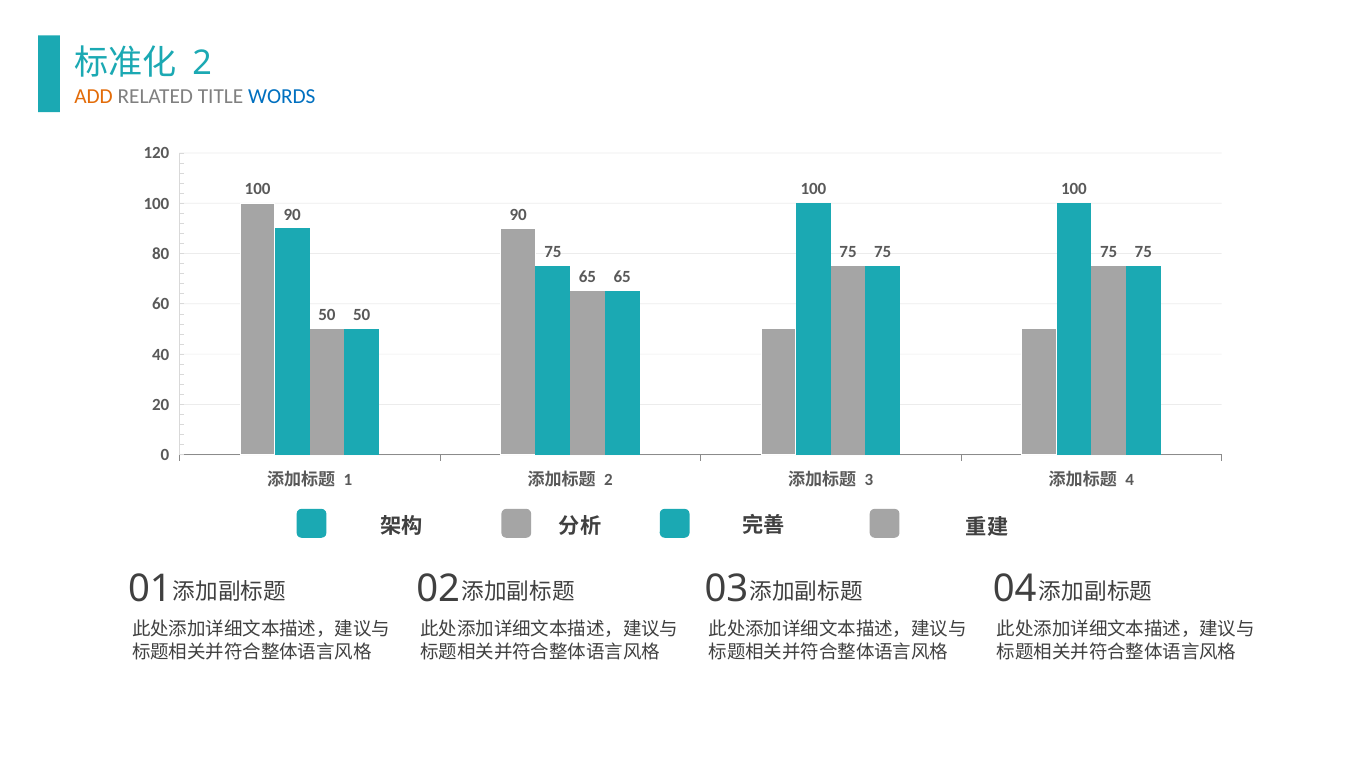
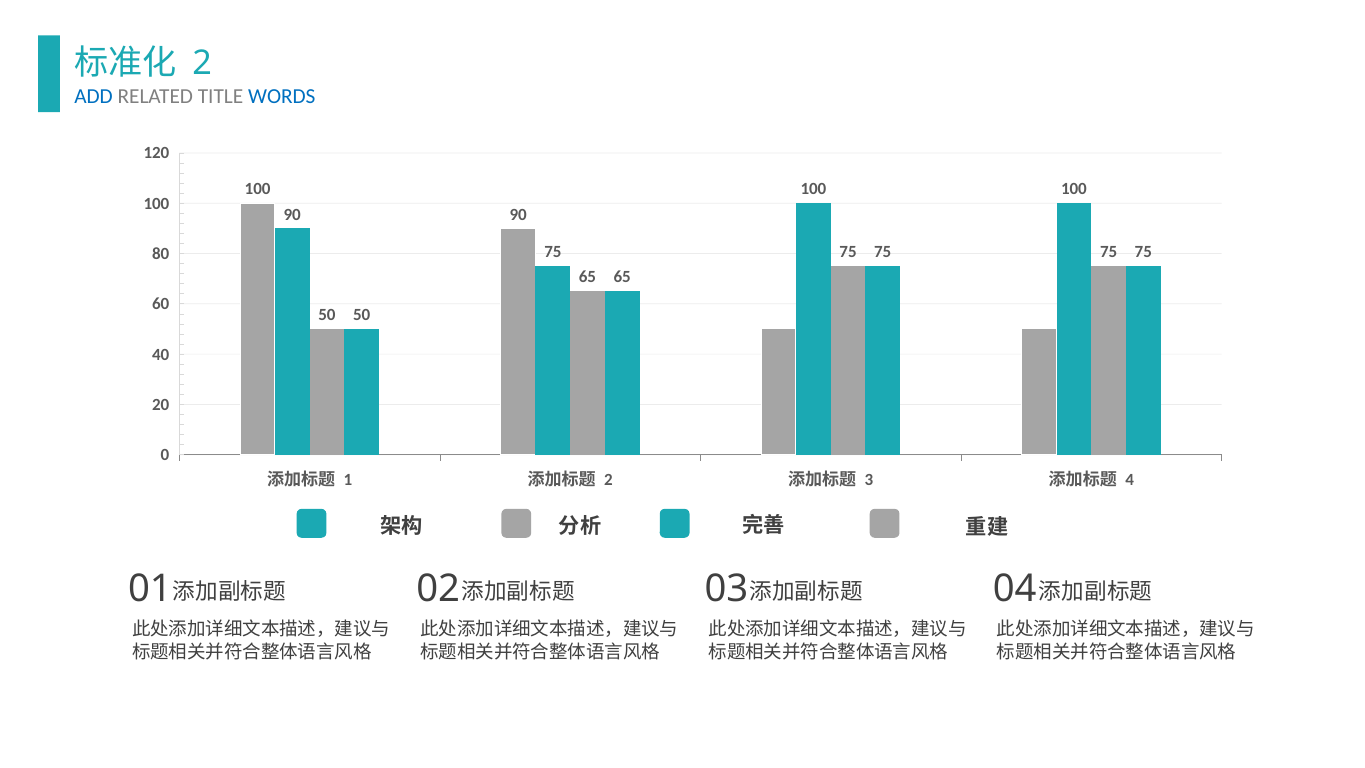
ADD colour: orange -> blue
